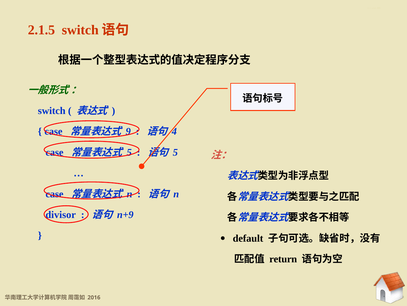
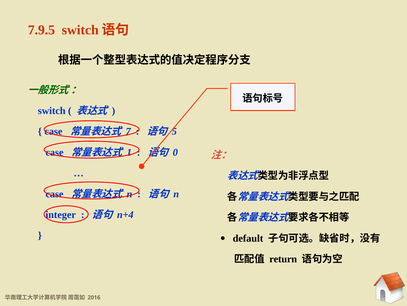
2.1.5: 2.1.5 -> 7.9.5
9: 9 -> 7
4: 4 -> 5
5 at (129, 152): 5 -> 1
5 at (175, 152): 5 -> 0
divisor: divisor -> integer
n+9: n+9 -> n+4
